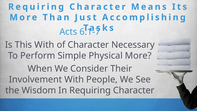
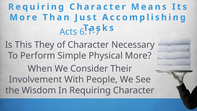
This With: With -> They
